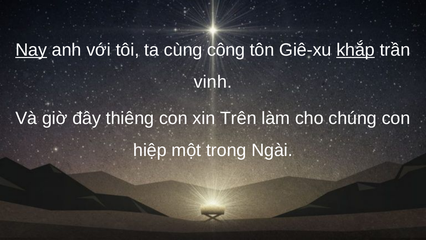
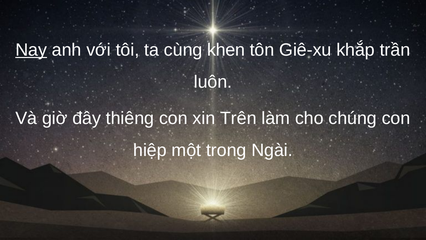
công: công -> khen
khắp underline: present -> none
vinh: vinh -> luôn
